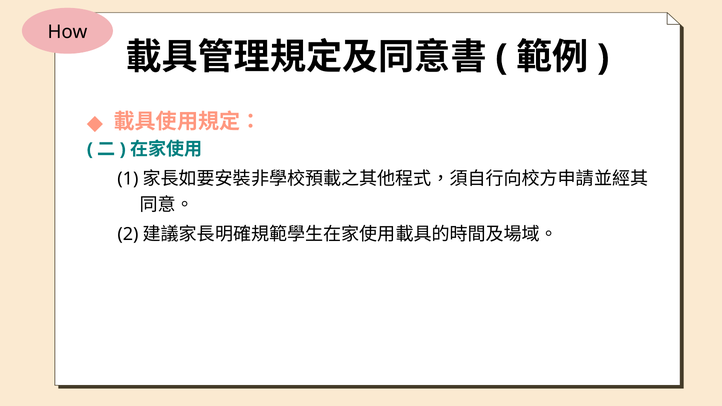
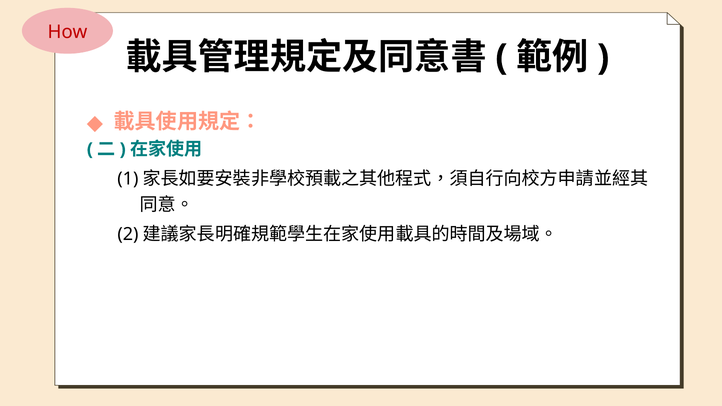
How colour: black -> red
